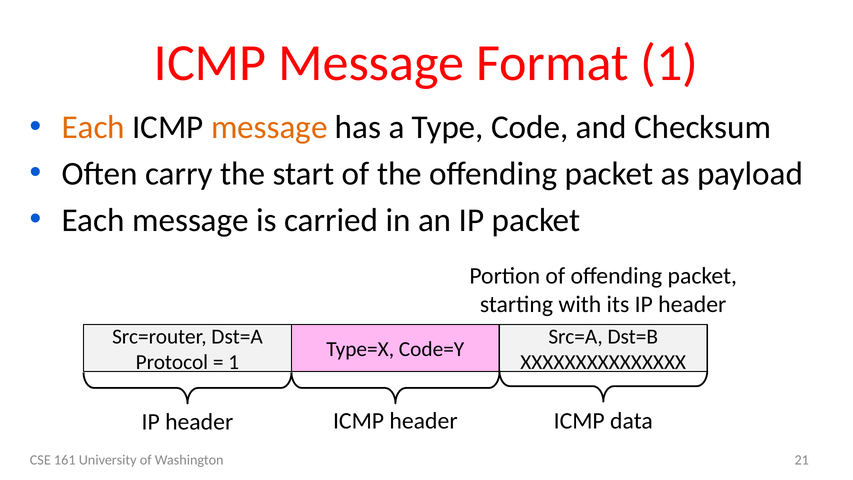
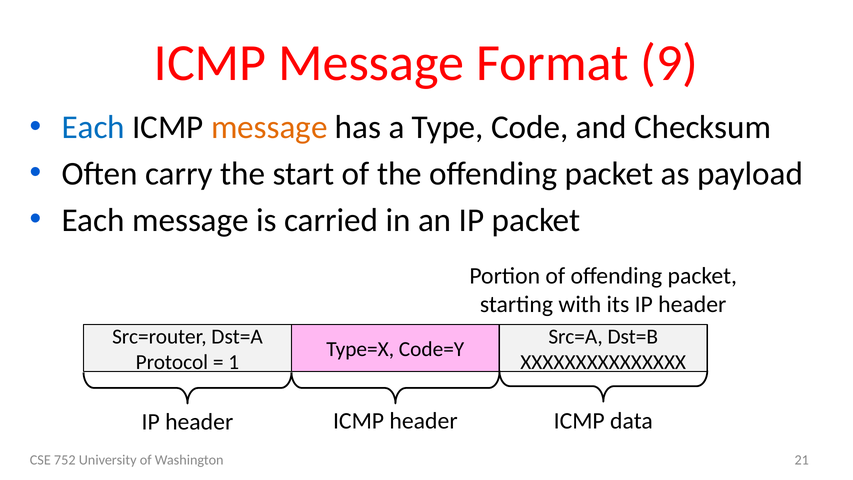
Format 1: 1 -> 9
Each at (93, 127) colour: orange -> blue
161: 161 -> 752
